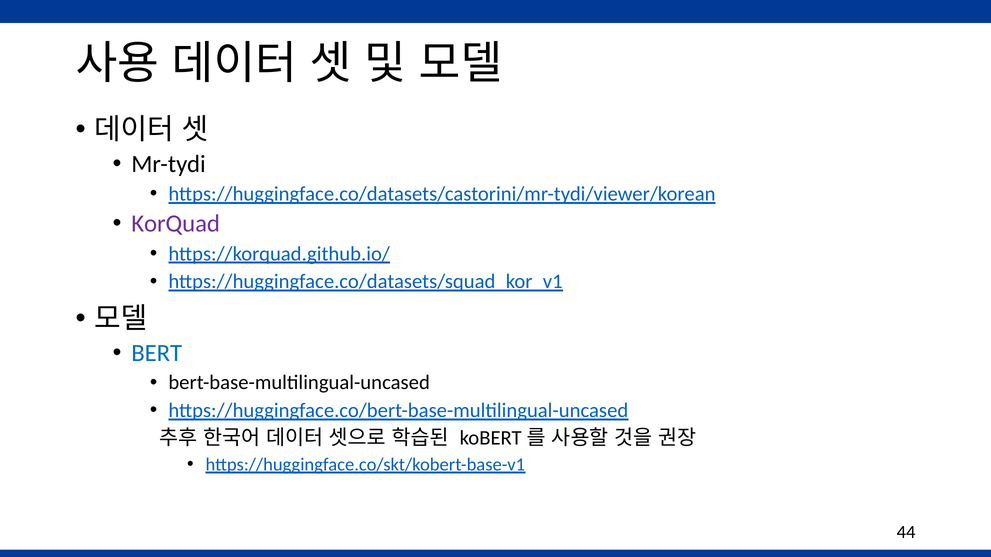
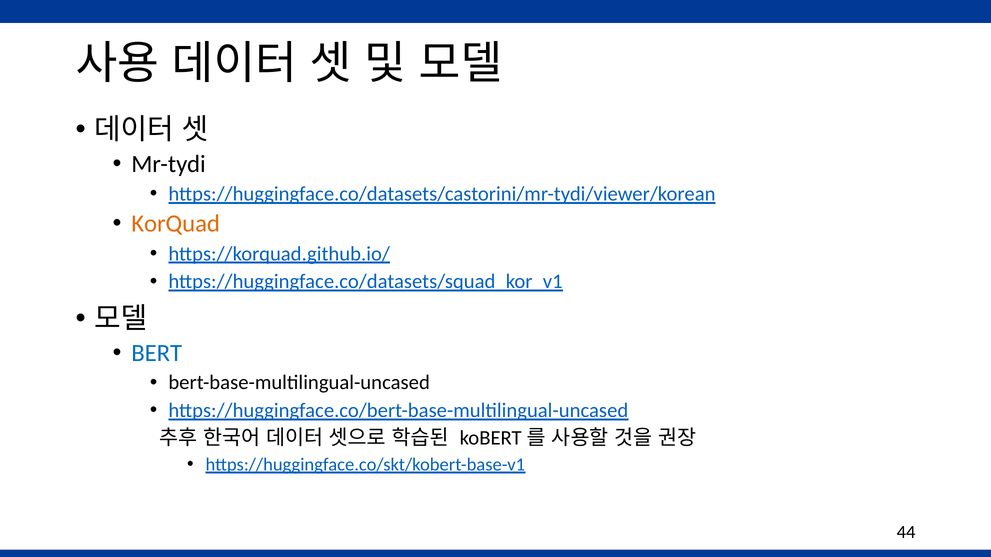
KorQuad colour: purple -> orange
